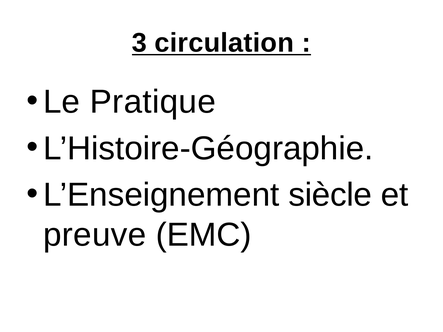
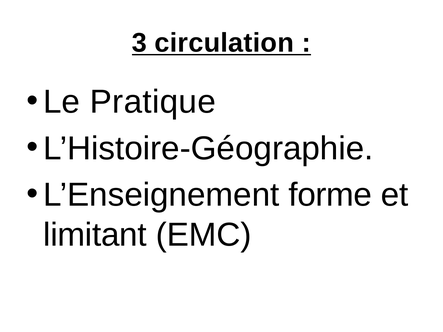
siècle: siècle -> forme
preuve: preuve -> limitant
